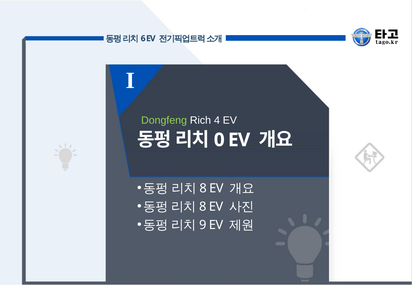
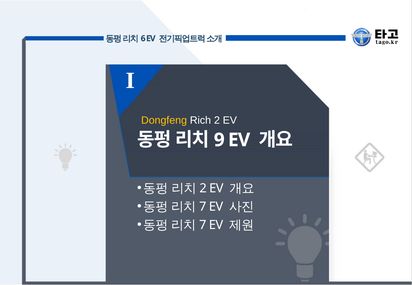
Dongfeng colour: light green -> yellow
Rich 4: 4 -> 2
0: 0 -> 9
8 at (203, 188): 8 -> 2
8 at (203, 207): 8 -> 7
9 at (203, 225): 9 -> 7
